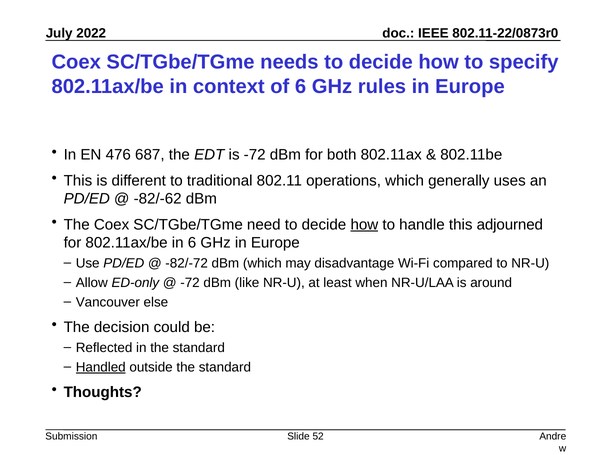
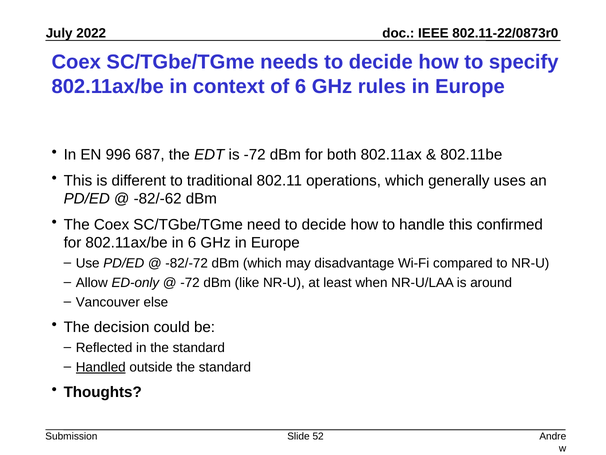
476: 476 -> 996
how at (364, 224) underline: present -> none
adjourned: adjourned -> confirmed
